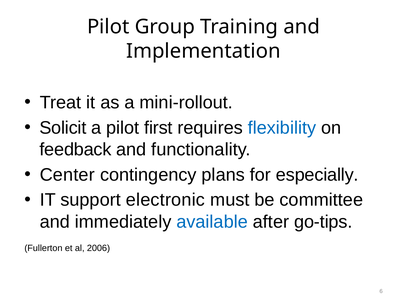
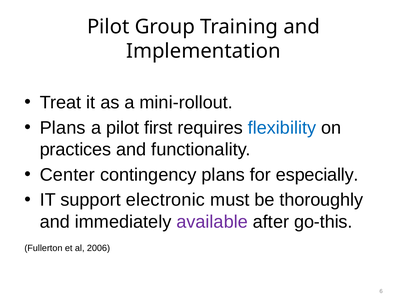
Solicit at (63, 128): Solicit -> Plans
feedback: feedback -> practices
committee: committee -> thoroughly
available colour: blue -> purple
go-tips: go-tips -> go-this
